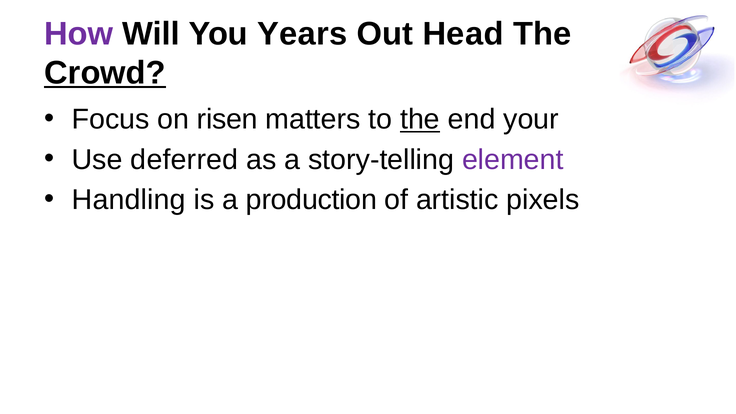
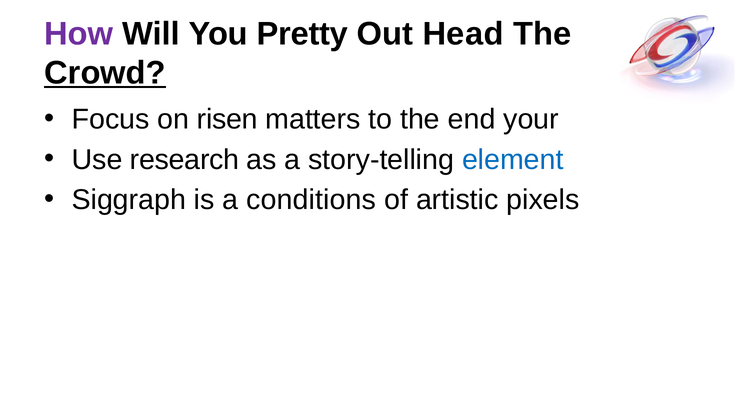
Years: Years -> Pretty
the at (420, 119) underline: present -> none
deferred: deferred -> research
element colour: purple -> blue
Handling: Handling -> Siggraph
production: production -> conditions
